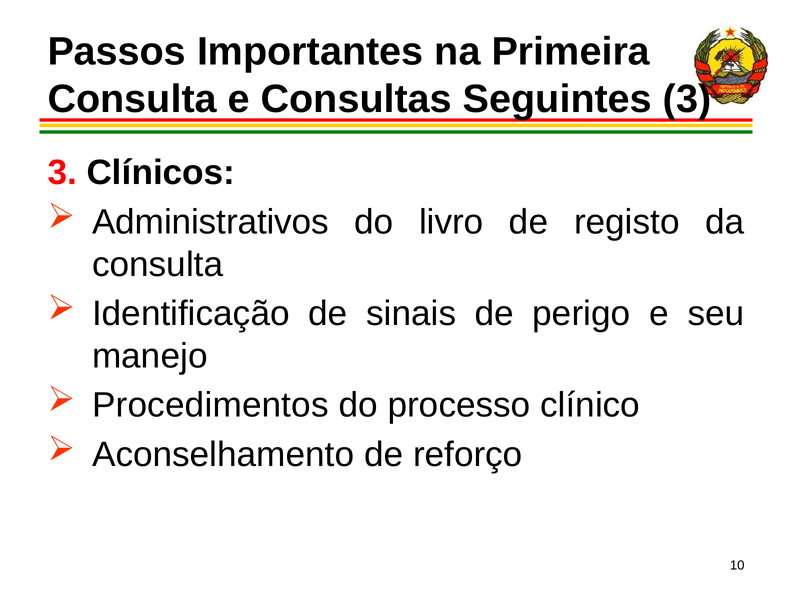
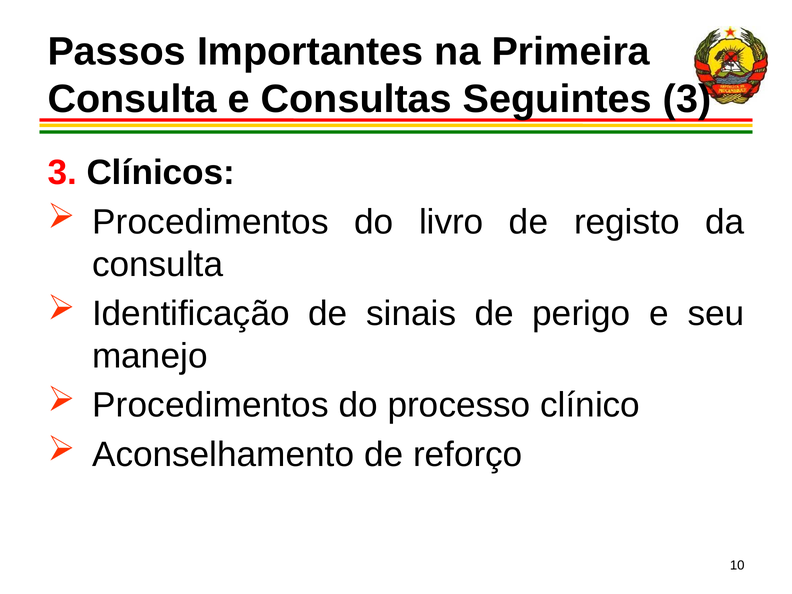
Administrativos at (211, 222): Administrativos -> Procedimentos
